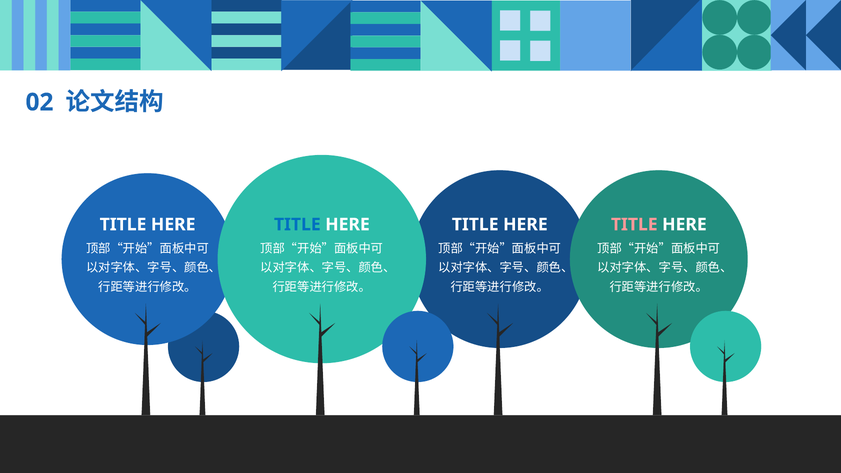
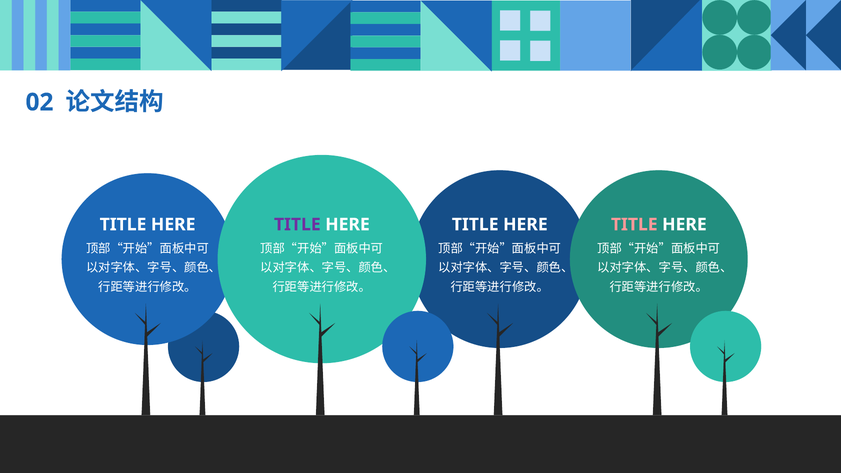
TITLE at (297, 225) colour: blue -> purple
